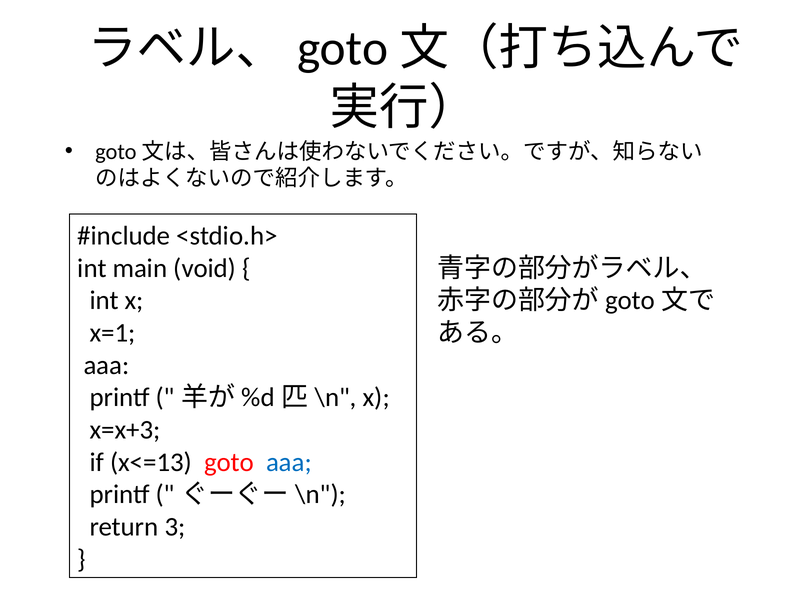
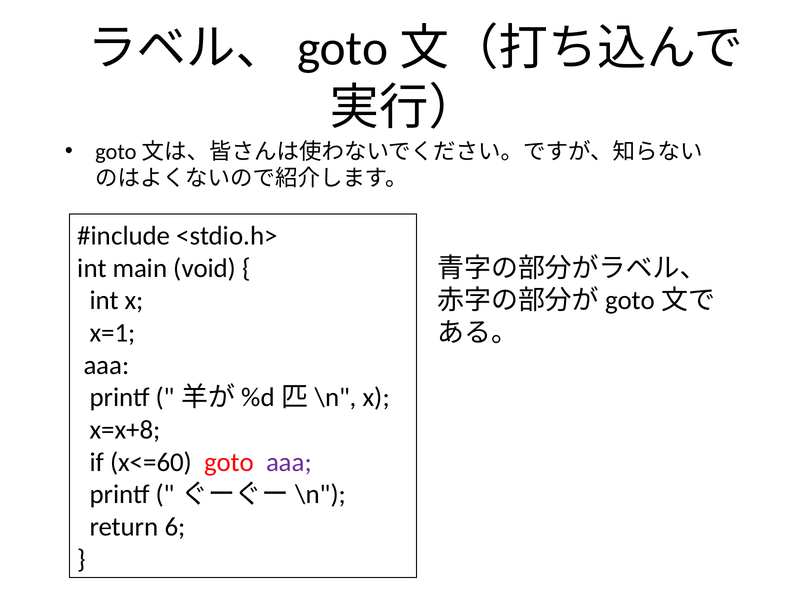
x=x+3: x=x+3 -> x=x+8
x<=13: x<=13 -> x<=60
aaa at (289, 462) colour: blue -> purple
3: 3 -> 6
